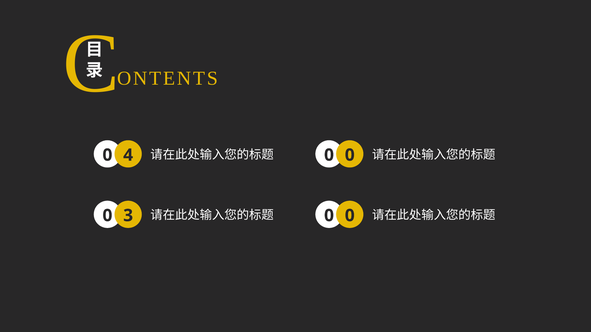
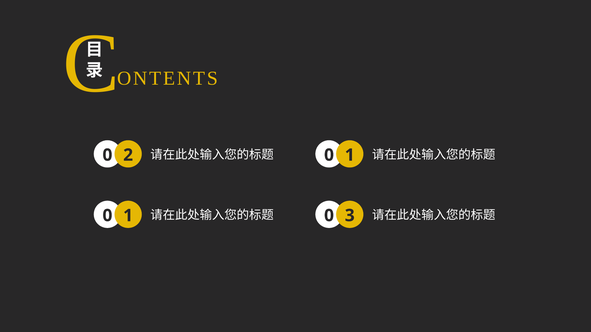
4: 4 -> 2
0 at (350, 155): 0 -> 1
3 at (128, 216): 3 -> 1
0 at (350, 216): 0 -> 3
